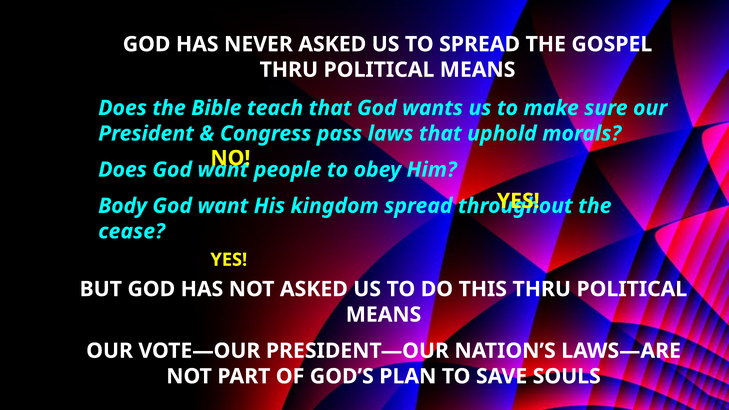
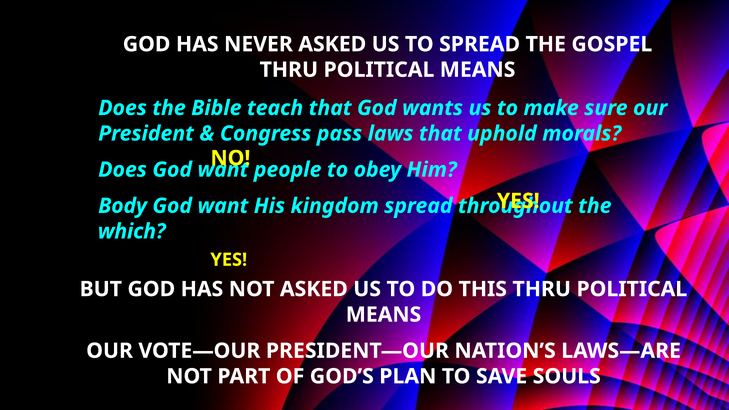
cease: cease -> which
